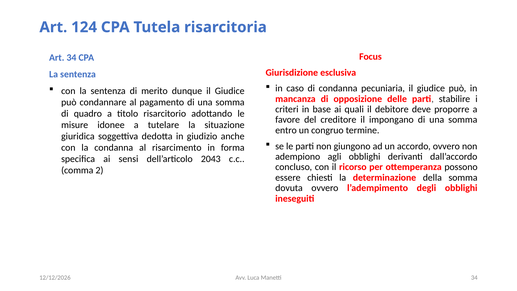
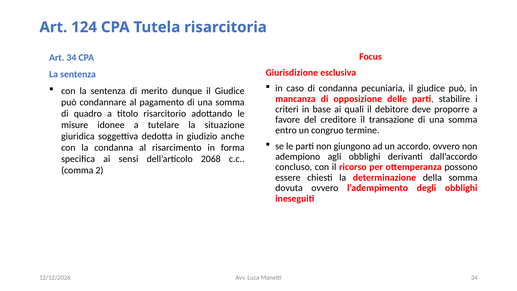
impongano: impongano -> transazione
2043: 2043 -> 2068
